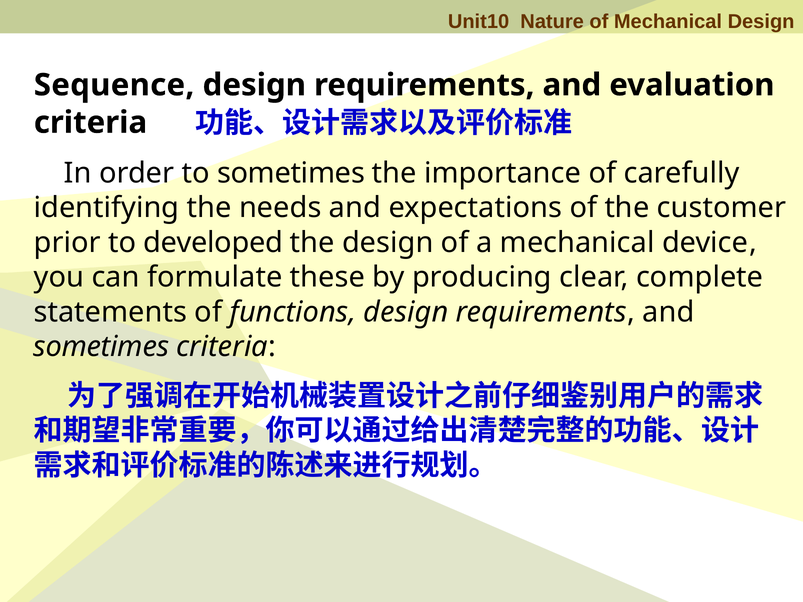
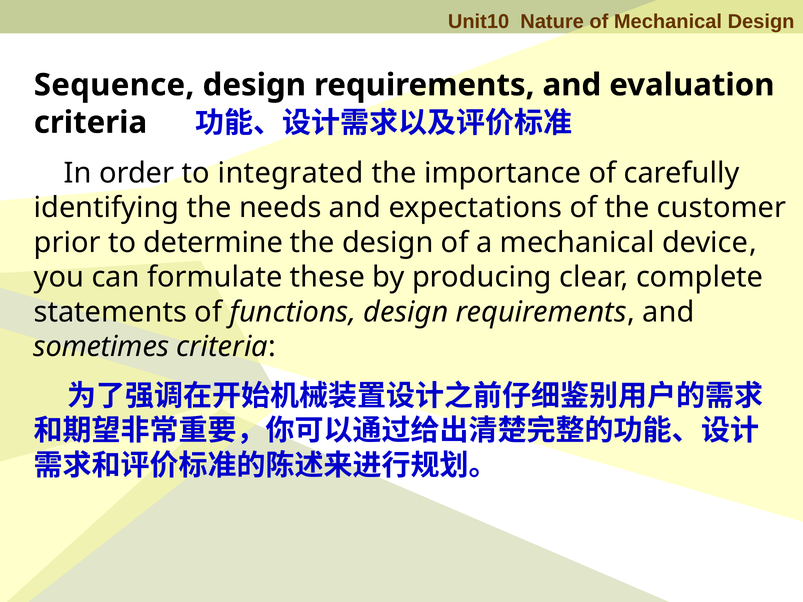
to sometimes: sometimes -> integrated
developed: developed -> determine
